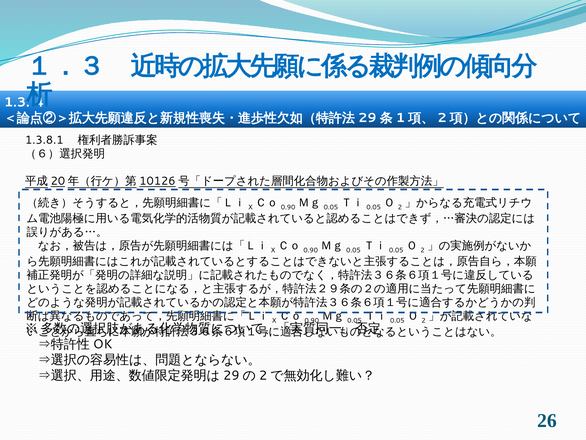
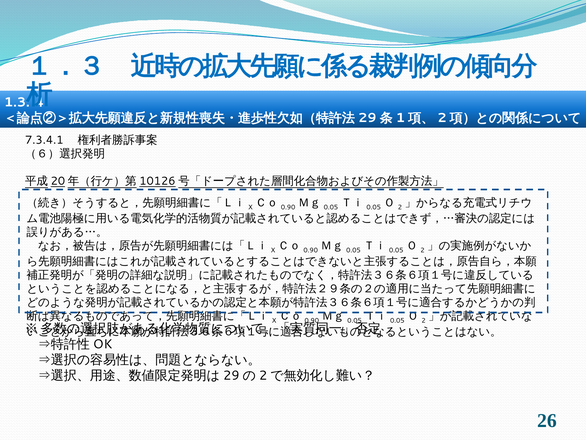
1.3.8.1: 1.3.8.1 -> 7.3.4.1
